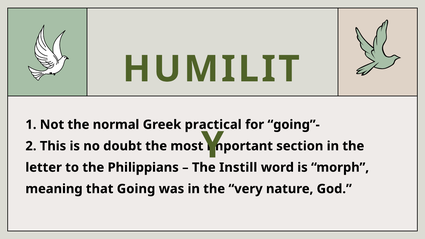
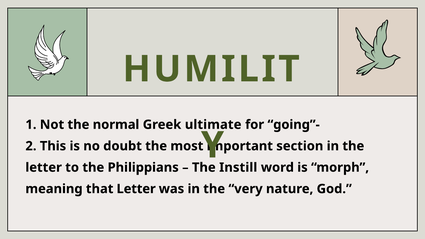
practical: practical -> ultimate
that Going: Going -> Letter
